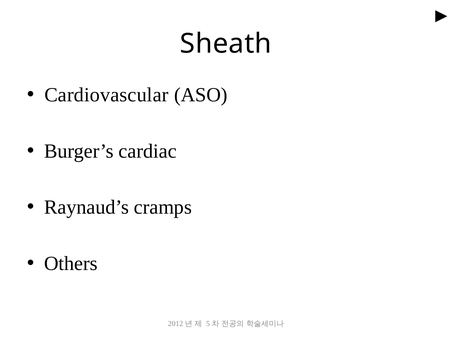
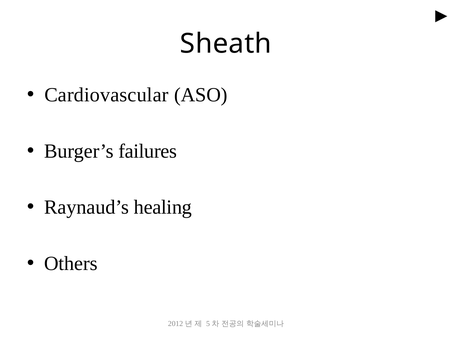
cardiac: cardiac -> failures
cramps: cramps -> healing
